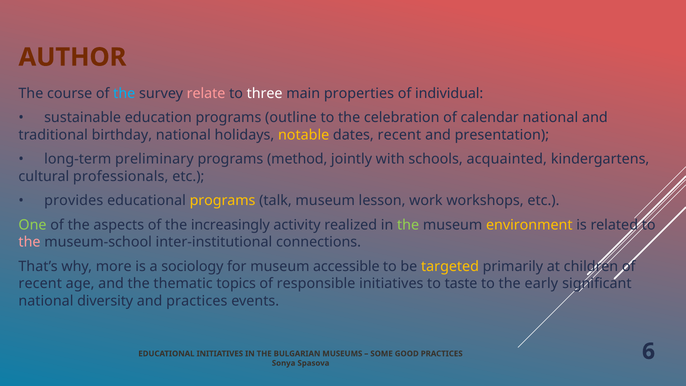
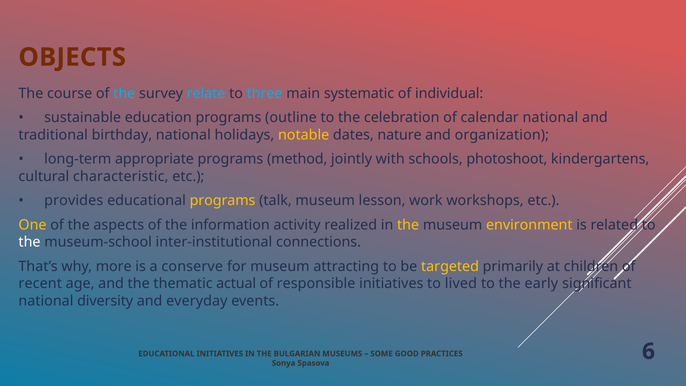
AUTHOR: AUTHOR -> OBJECTS
relate colour: pink -> light blue
three colour: white -> light blue
properties: properties -> systematic
dates recent: recent -> nature
presentation: presentation -> organization
preliminary: preliminary -> appropriate
acquainted: acquainted -> photoshoot
professionals: professionals -> characteristic
One colour: light green -> yellow
increasingly: increasingly -> information
the at (408, 225) colour: light green -> yellow
the at (30, 242) colour: pink -> white
sociology: sociology -> conserve
accessible: accessible -> attracting
topics: topics -> actual
taste: taste -> lived
and practices: practices -> everyday
